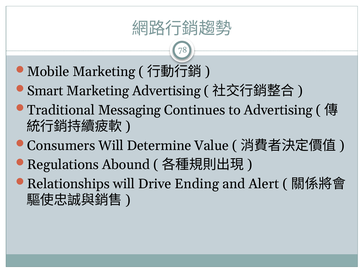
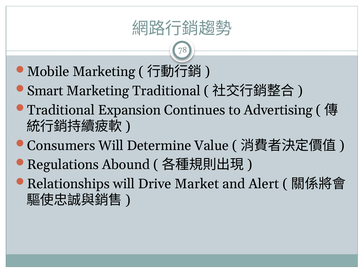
Marketing Advertising: Advertising -> Traditional
Messaging: Messaging -> Expansion
Ending: Ending -> Market
